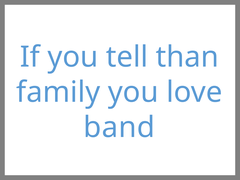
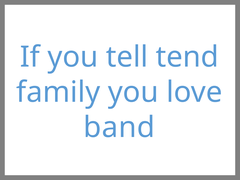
than: than -> tend
